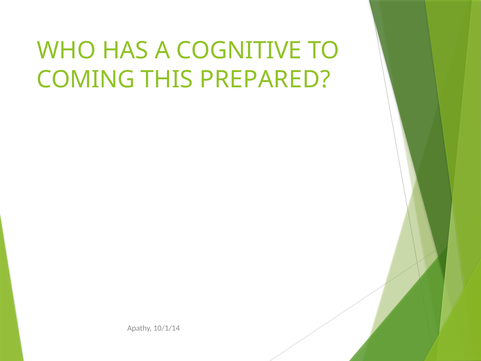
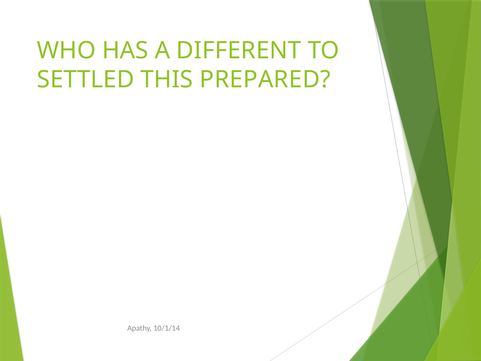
COGNITIVE: COGNITIVE -> DIFFERENT
COMING: COMING -> SETTLED
